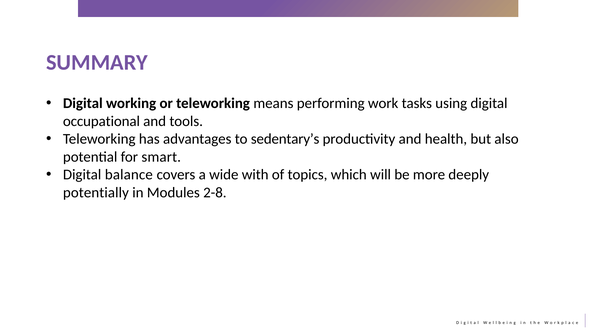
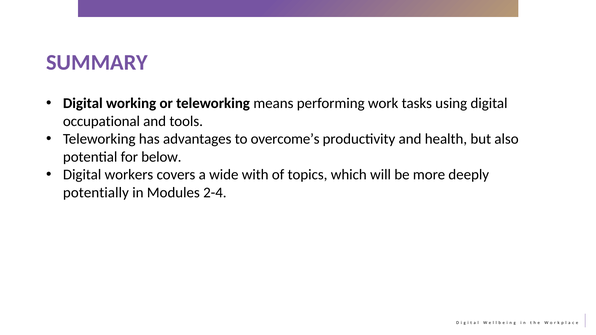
sedentary’s: sedentary’s -> overcome’s
smart: smart -> below
balance: balance -> workers
2-8: 2-8 -> 2-4
